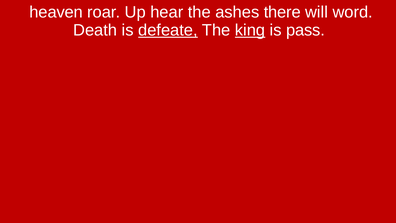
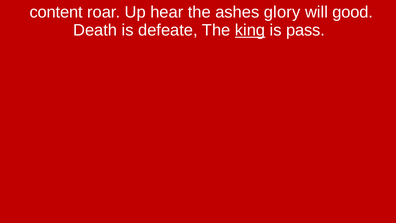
heaven: heaven -> content
there: there -> glory
word: word -> good
defeate underline: present -> none
